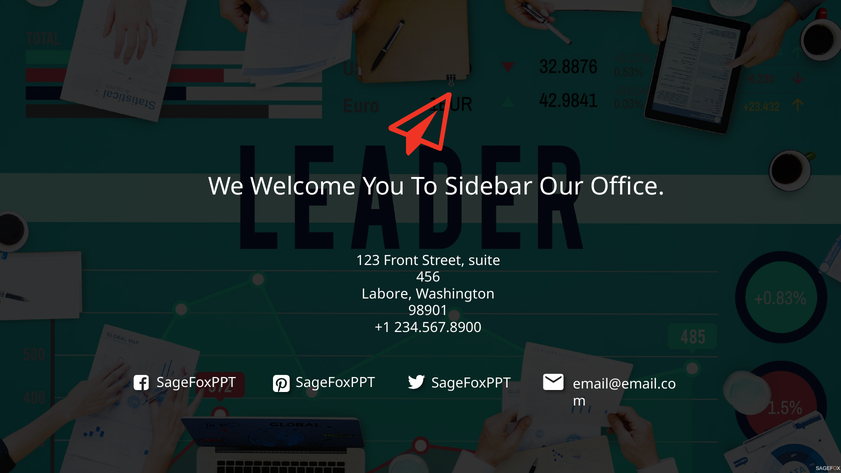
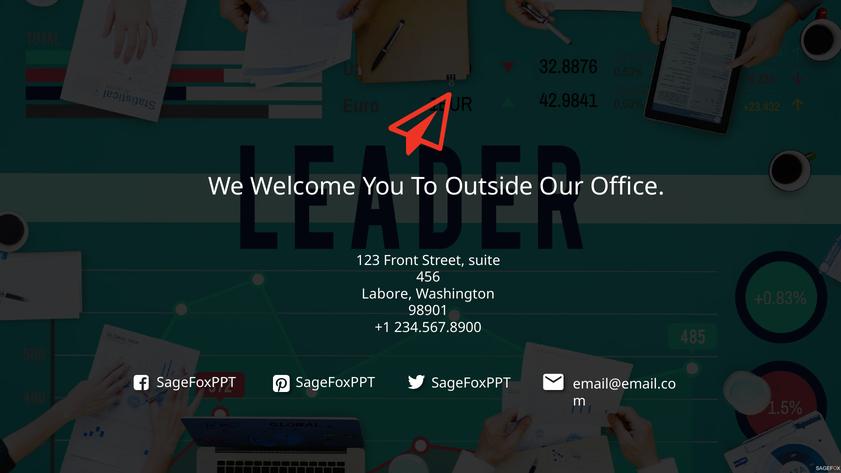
Sidebar: Sidebar -> Outside
